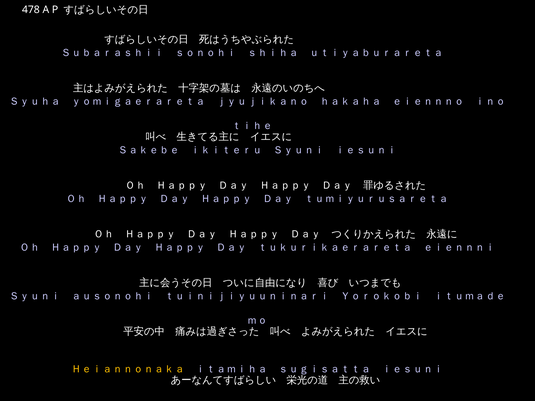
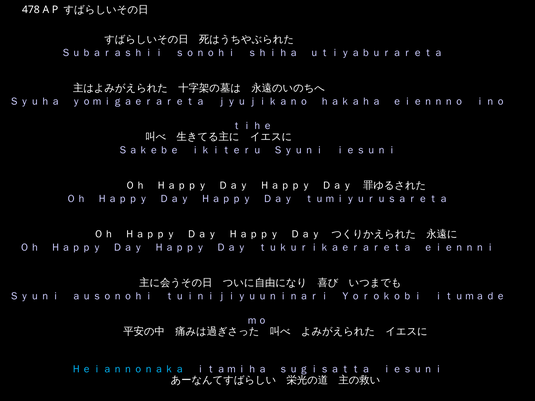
Ｈｅｉａｎｎｏｎａｋａ colour: yellow -> light blue
